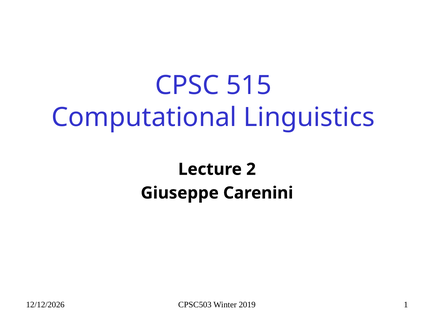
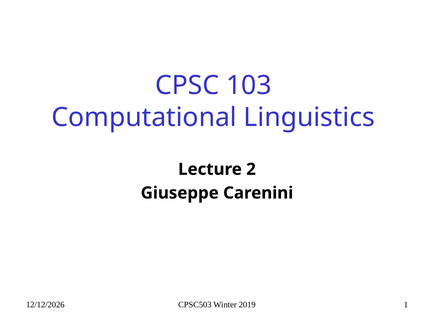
515: 515 -> 103
